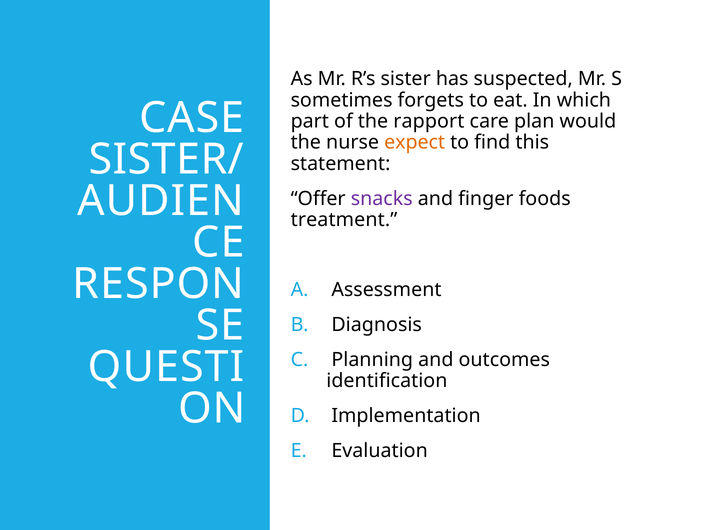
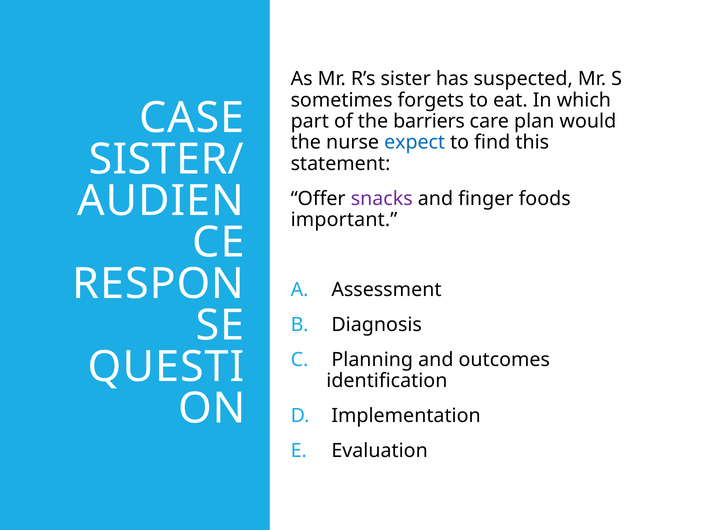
rapport: rapport -> barriers
expect colour: orange -> blue
treatment: treatment -> important
